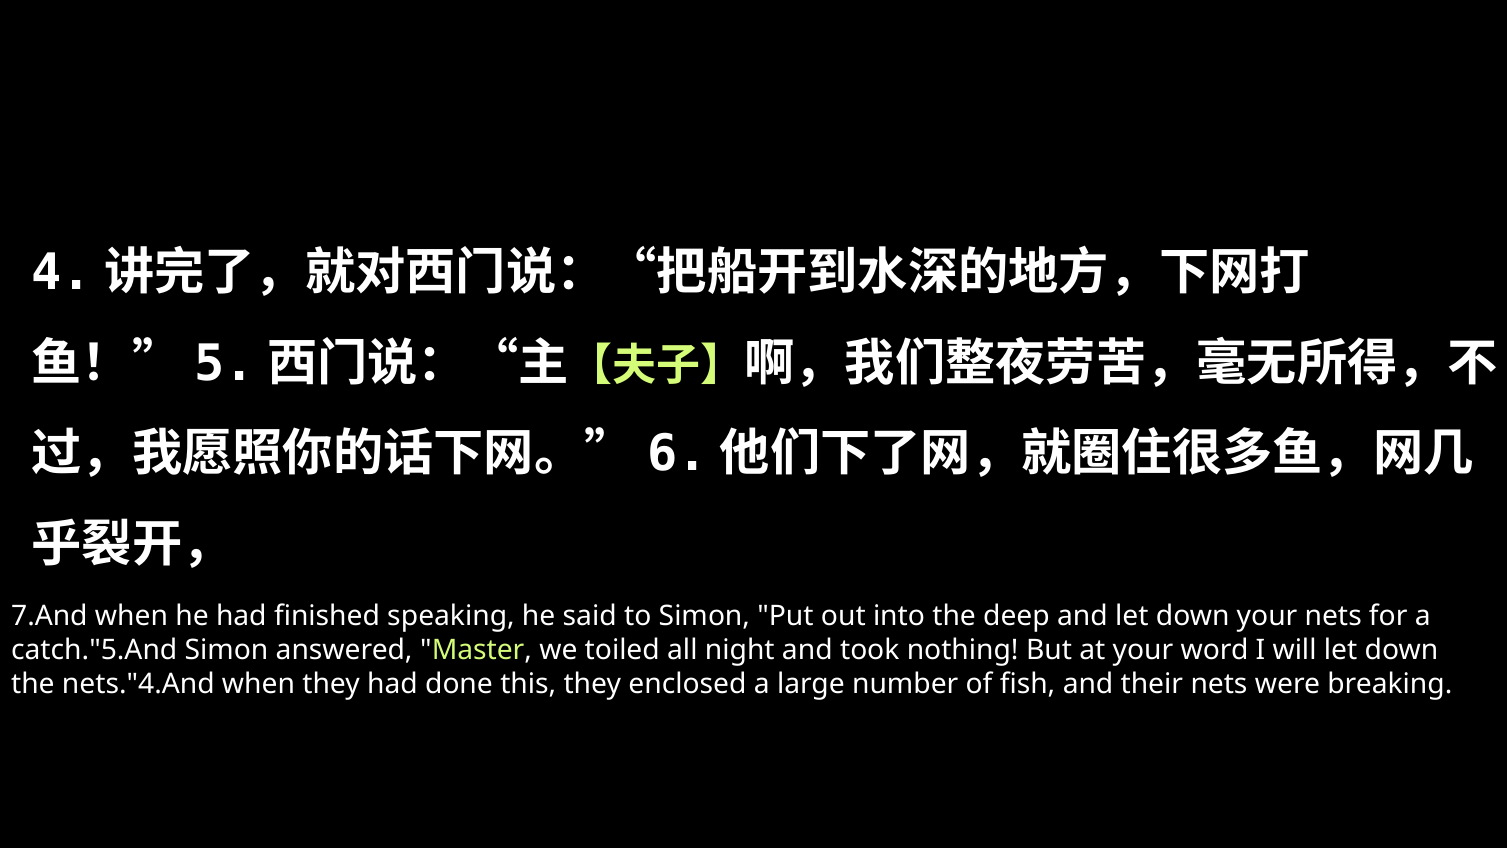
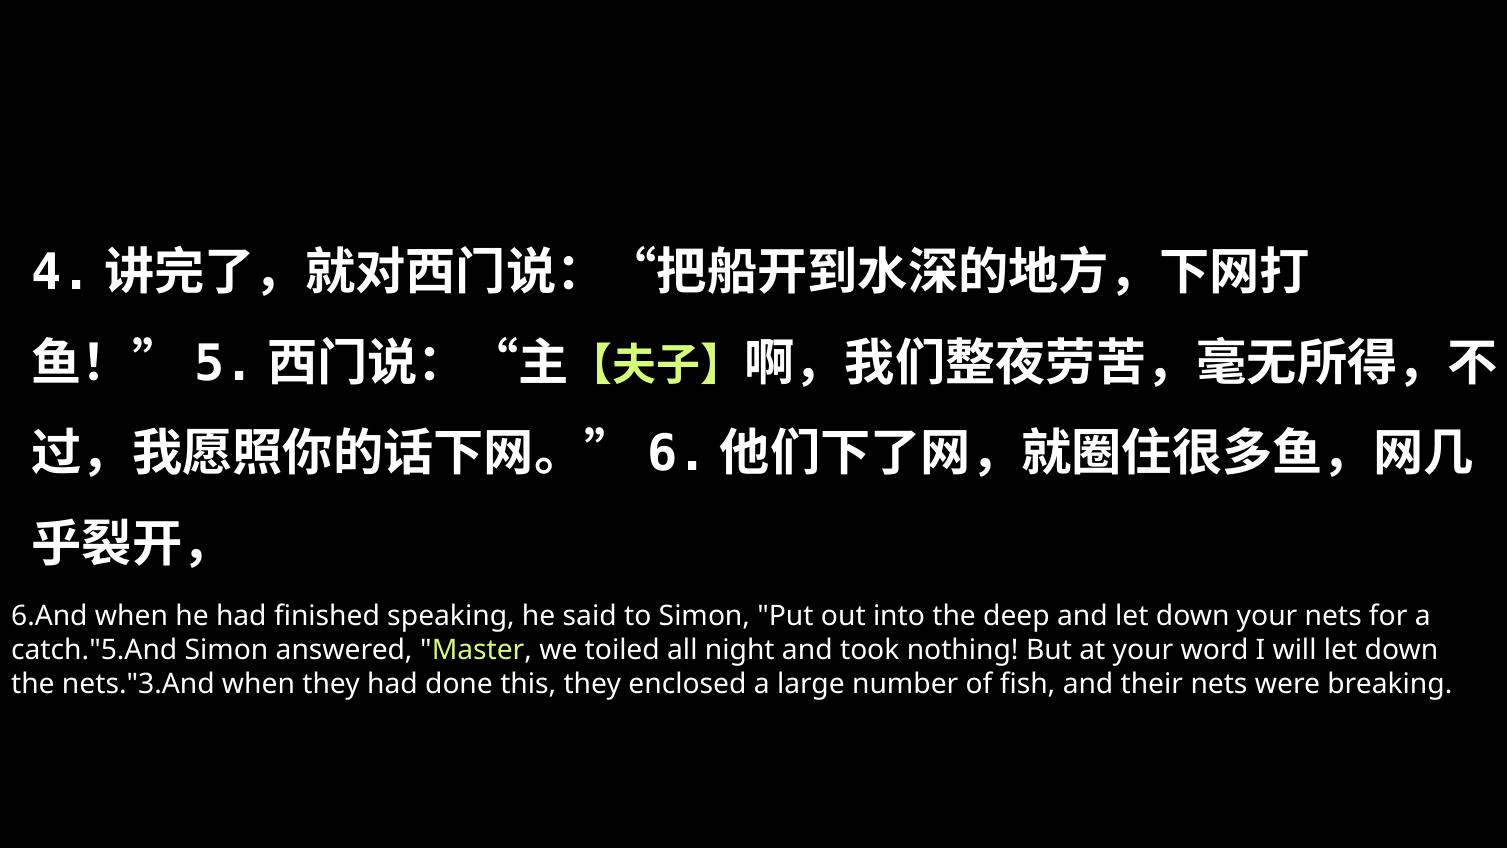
7.And: 7.And -> 6.And
nets."4.And: nets."4.And -> nets."3.And
